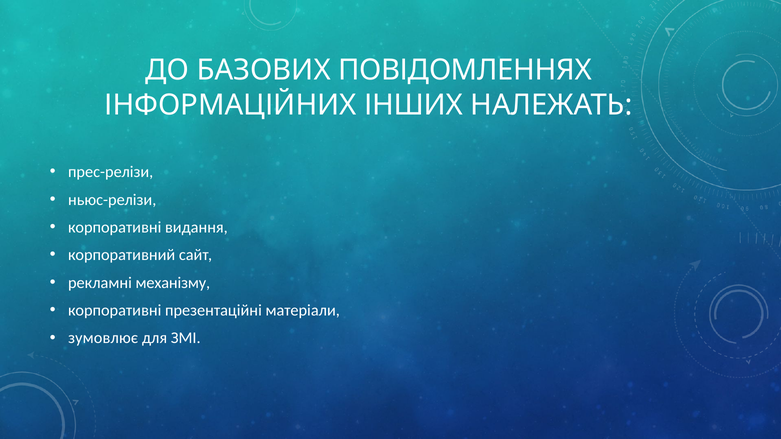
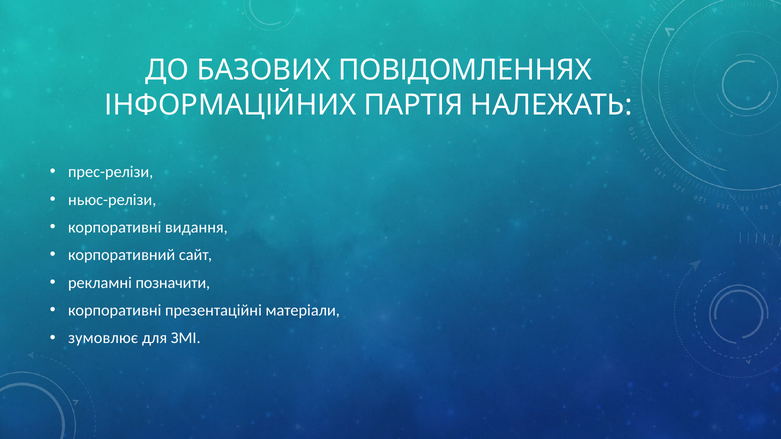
ІНШИХ: ІНШИХ -> ПАРТІЯ
механізму: механізму -> позначити
